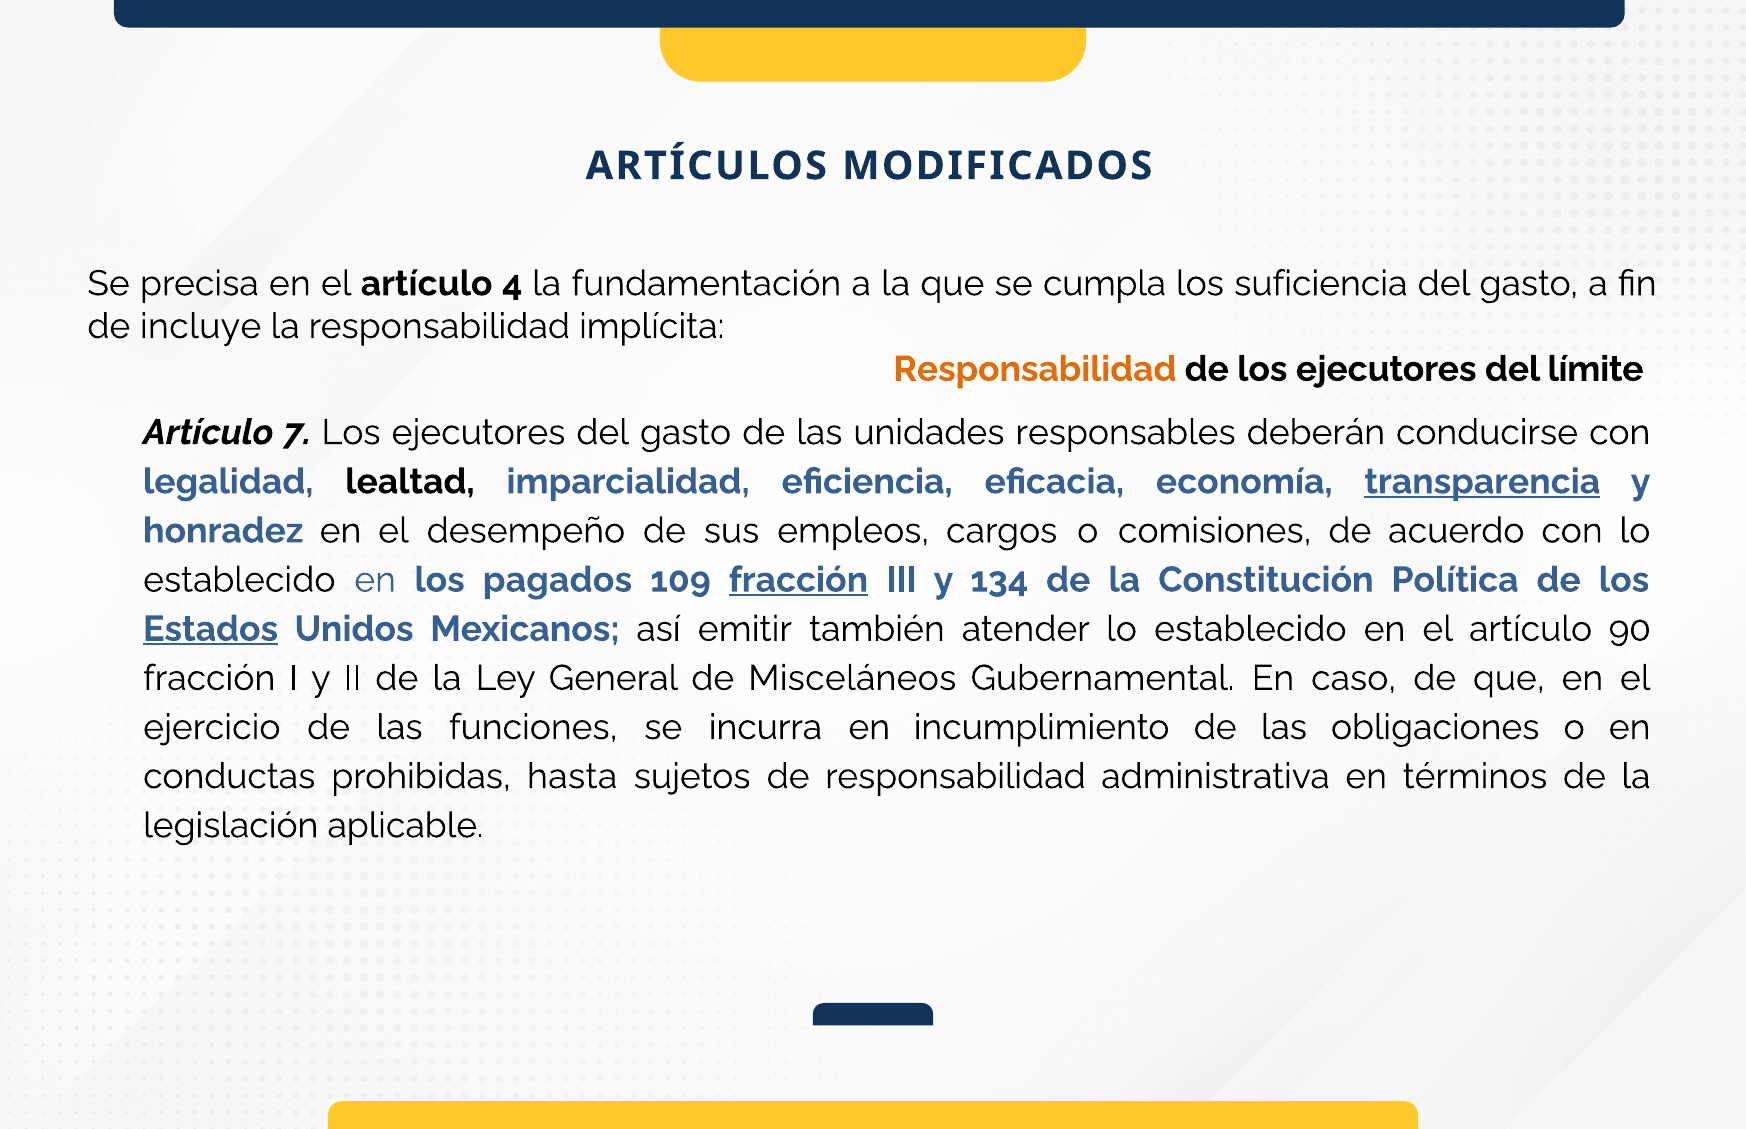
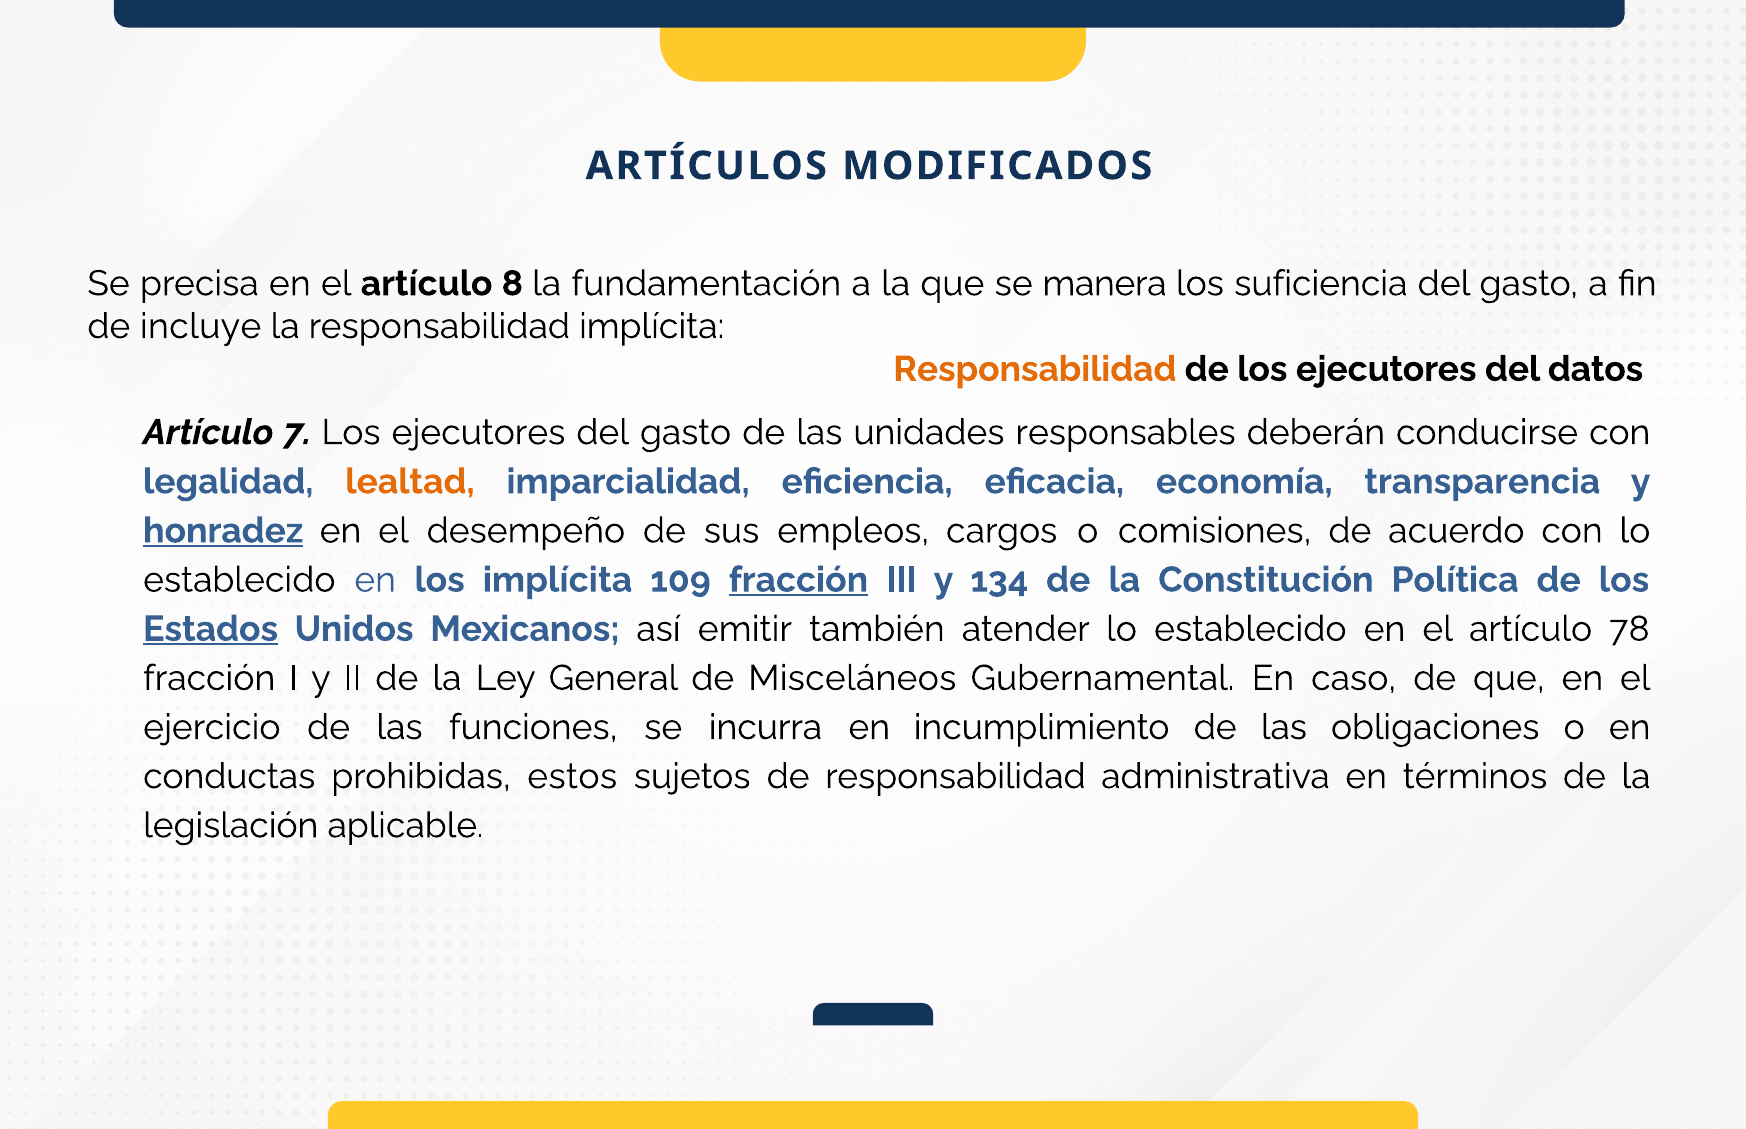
4: 4 -> 8
cumpla: cumpla -> manera
límite: límite -> datos
lealtad colour: black -> orange
transparencia underline: present -> none
honradez underline: none -> present
los pagados: pagados -> implícita
90: 90 -> 78
hasta: hasta -> estos
